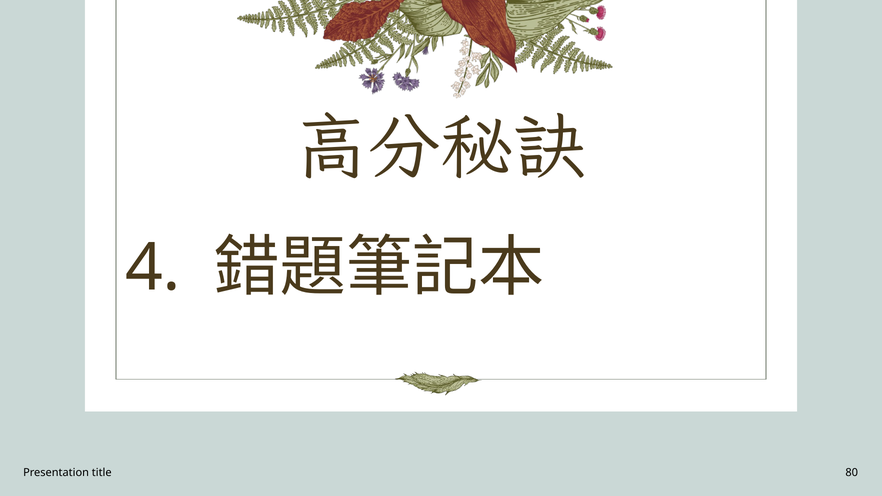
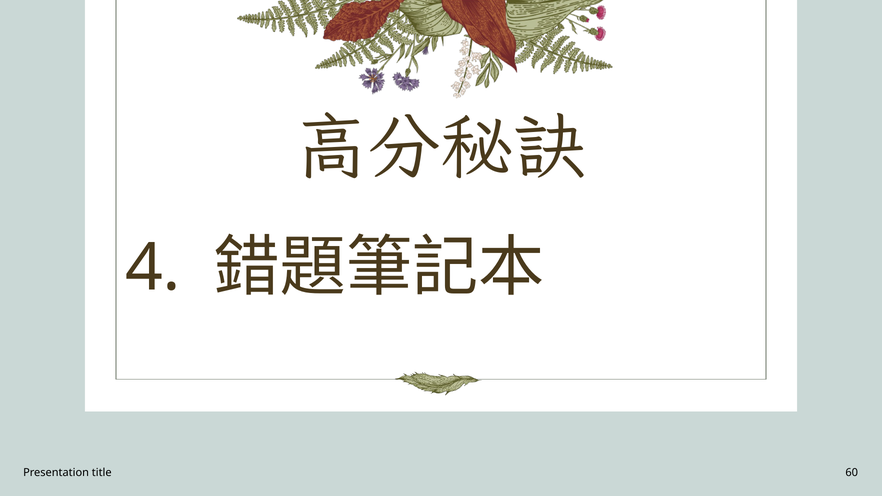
80: 80 -> 60
